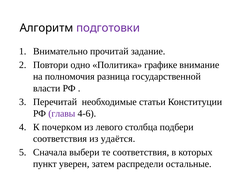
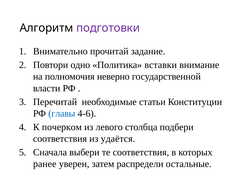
графике: графике -> вставки
разница: разница -> неверно
главы colour: purple -> blue
пункт: пункт -> ранее
